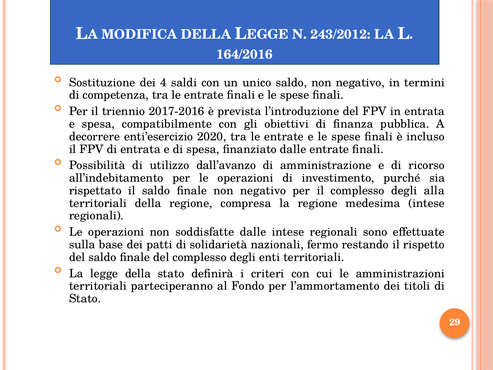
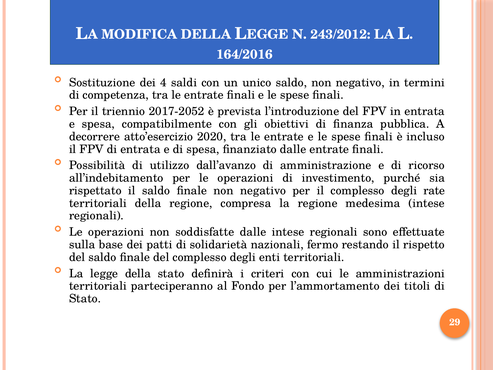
2017-2016: 2017-2016 -> 2017-2052
enti’esercizio: enti’esercizio -> atto’esercizio
alla: alla -> rate
